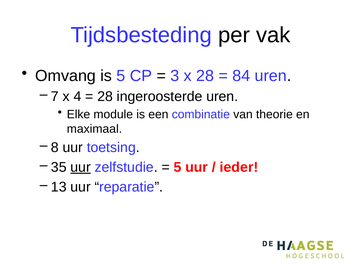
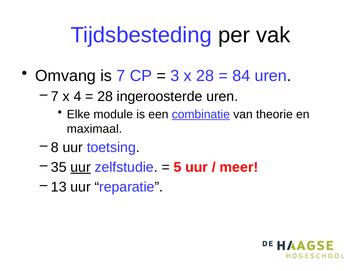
is 5: 5 -> 7
combinatie underline: none -> present
ieder: ieder -> meer
